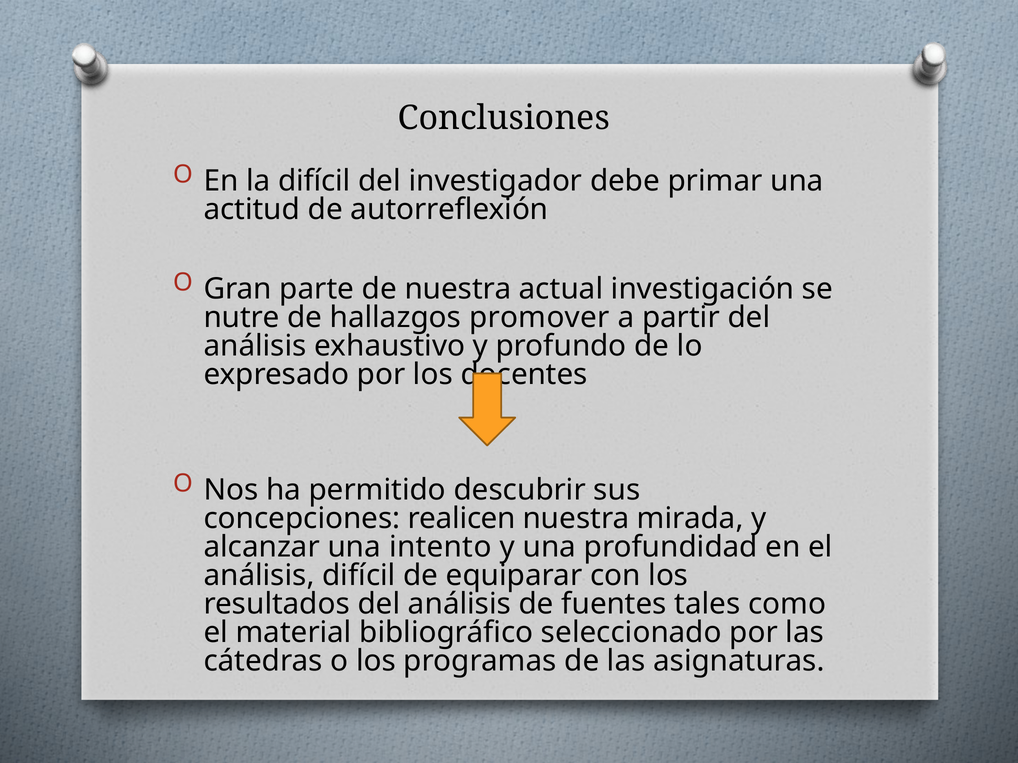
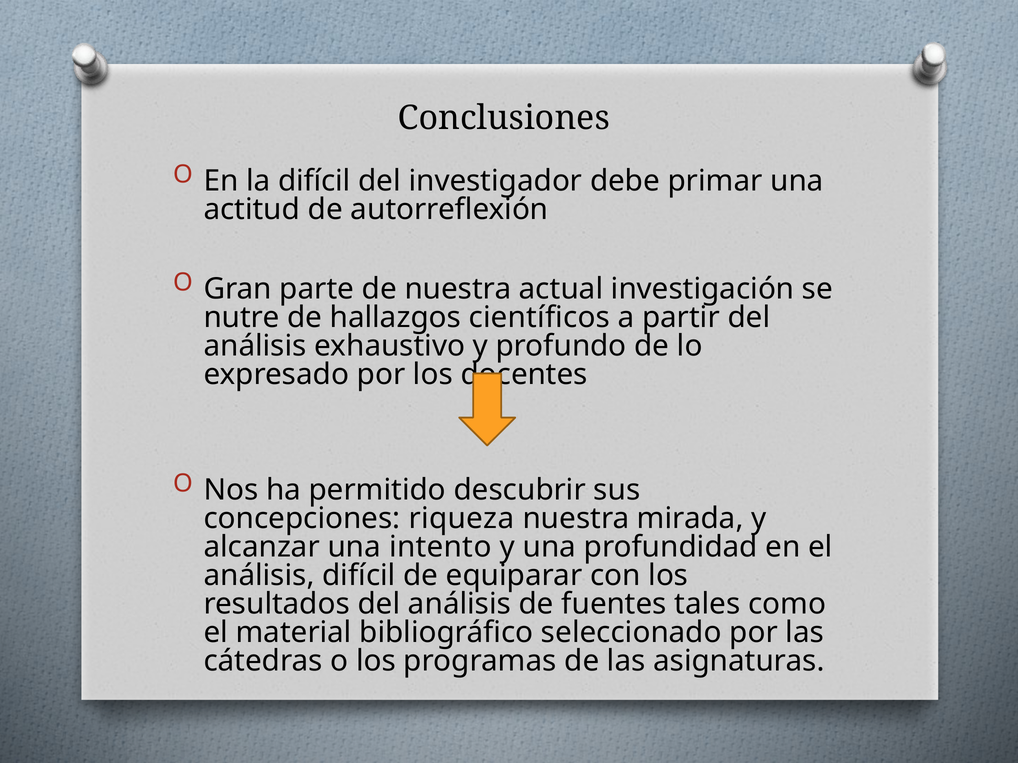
promover: promover -> científicos
realicen: realicen -> riqueza
